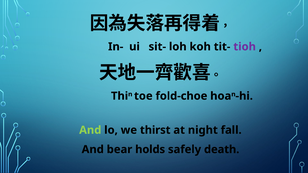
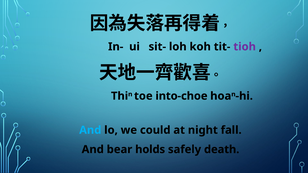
fold-choe: fold-choe -> into-choe
And at (90, 130) colour: light green -> light blue
thirst: thirst -> could
